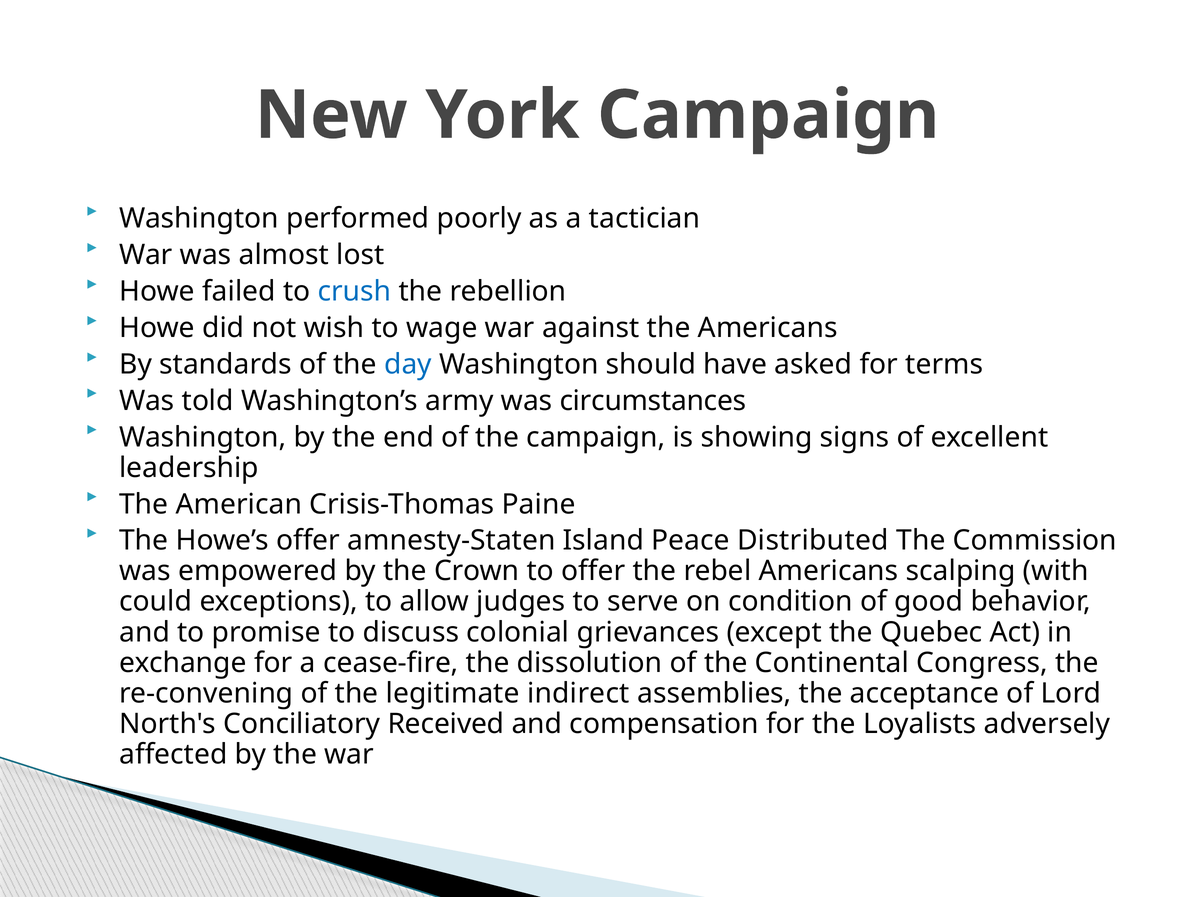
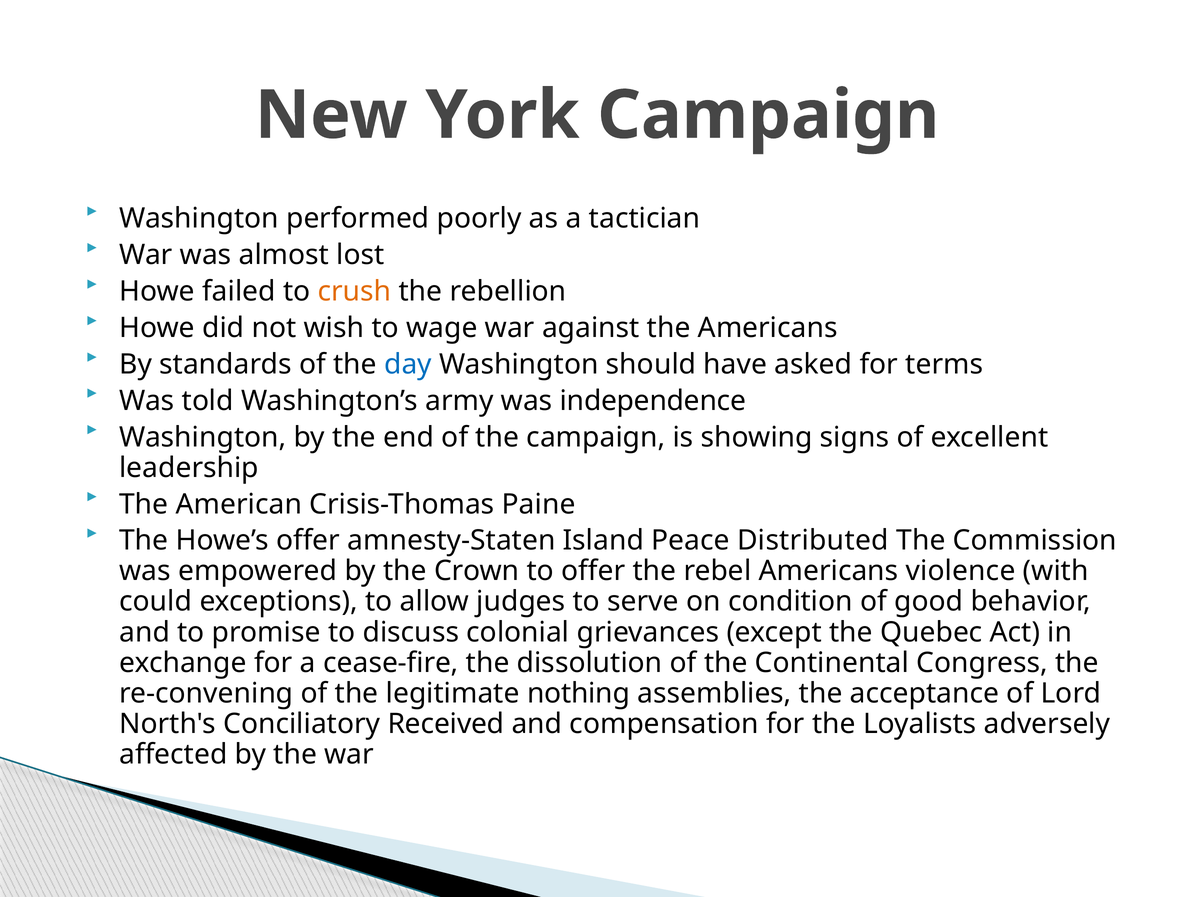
crush colour: blue -> orange
circumstances: circumstances -> independence
scalping: scalping -> violence
indirect: indirect -> nothing
